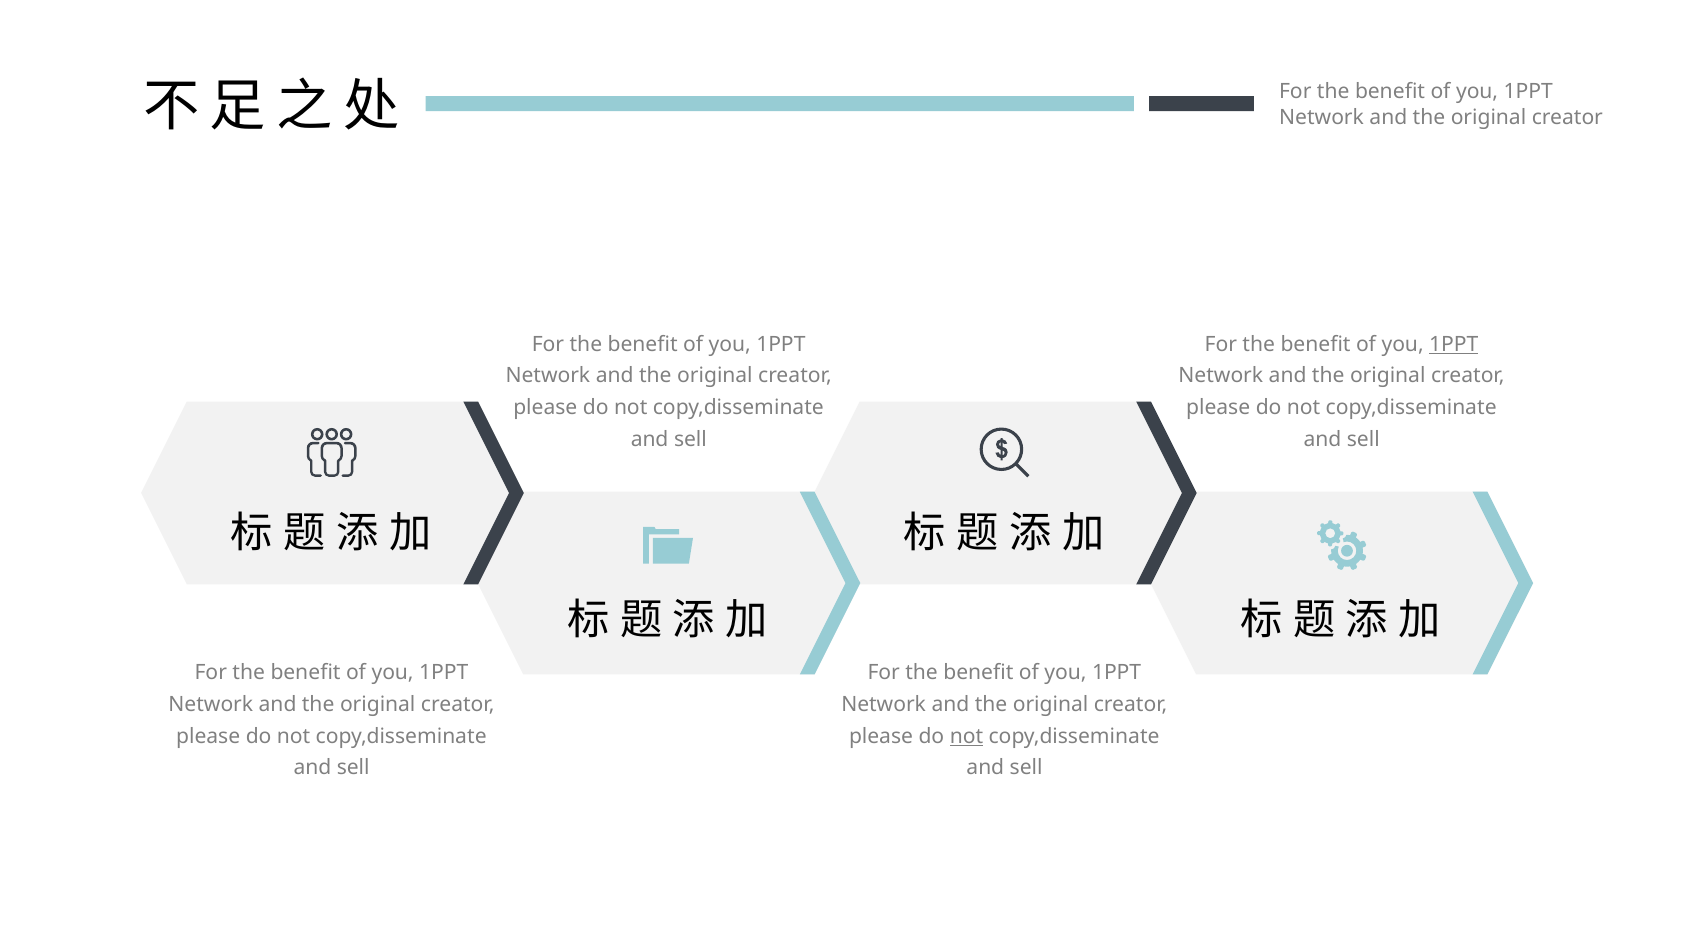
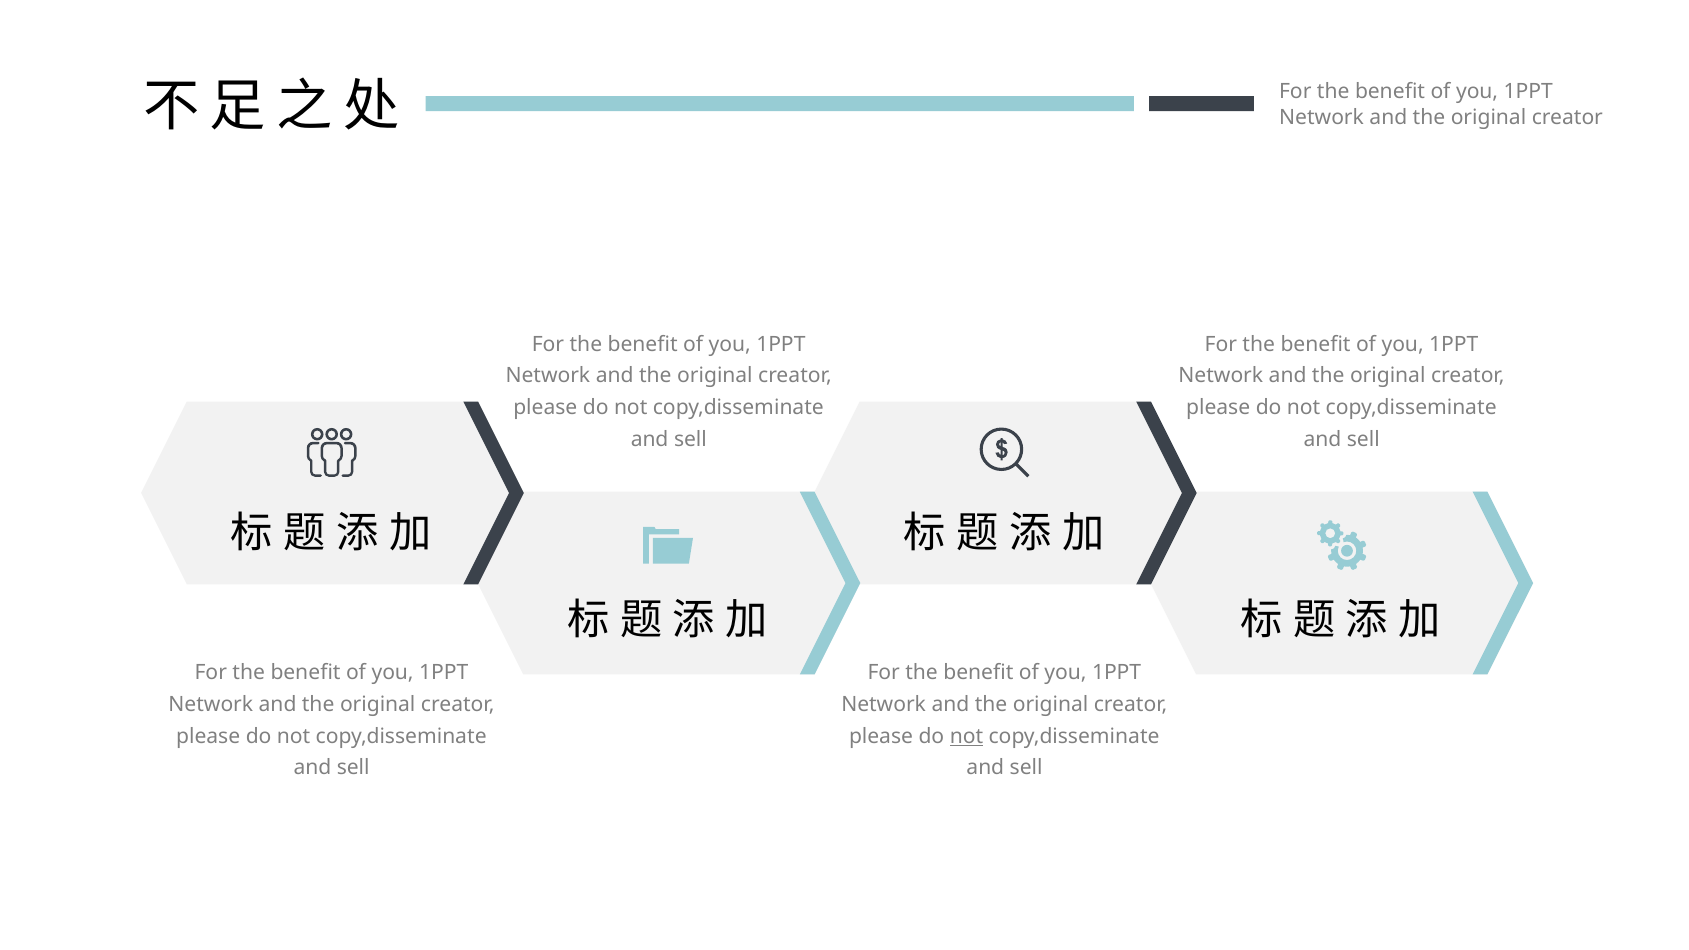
1PPT at (1454, 344) underline: present -> none
